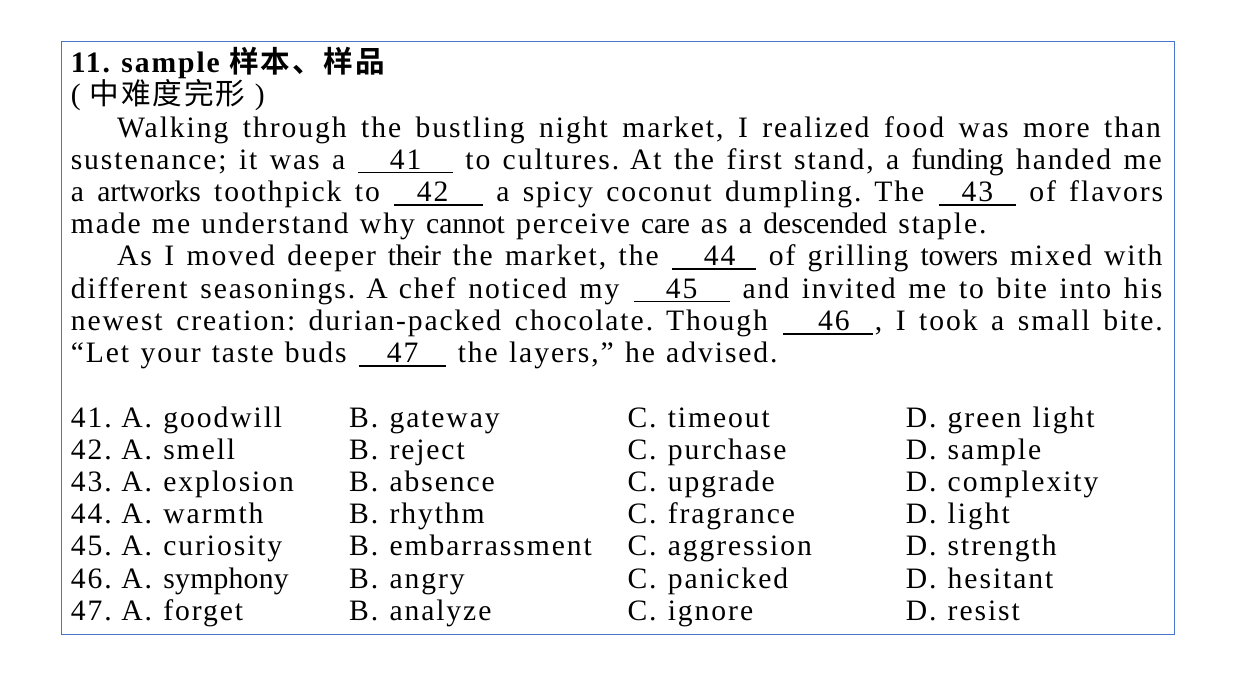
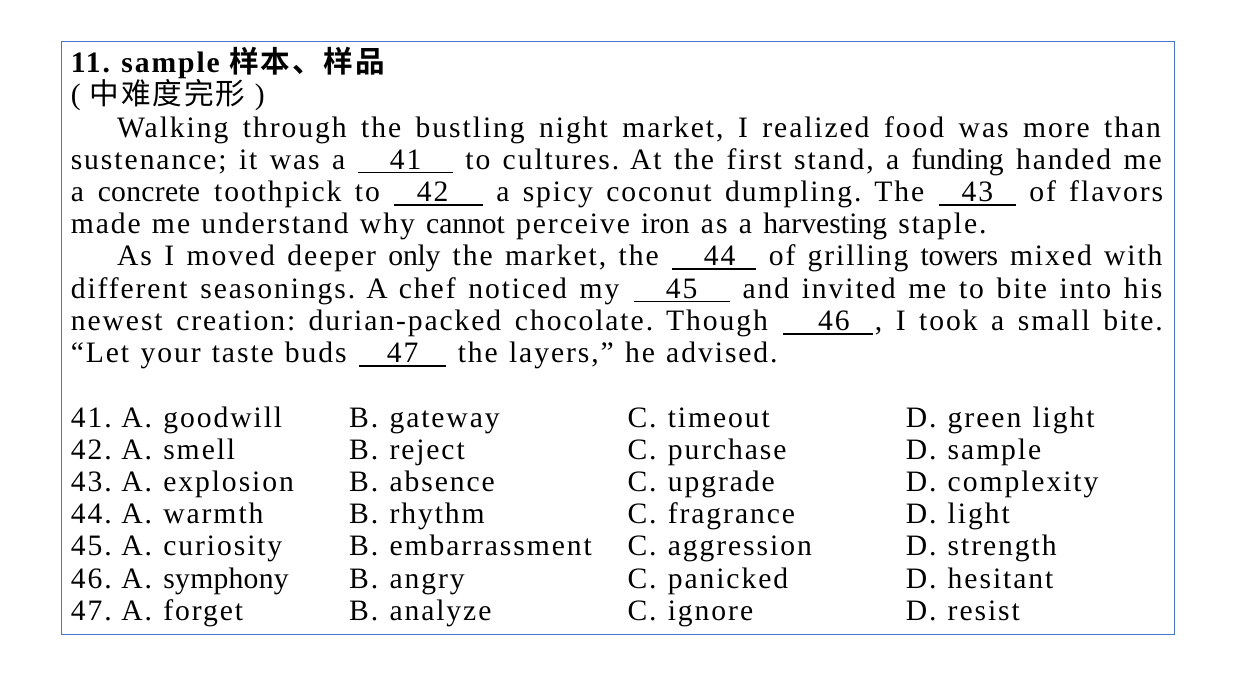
artworks: artworks -> concrete
care: care -> iron
descended: descended -> harvesting
their: their -> only
